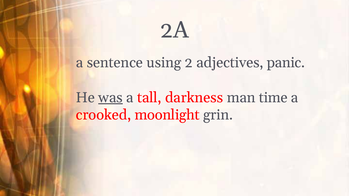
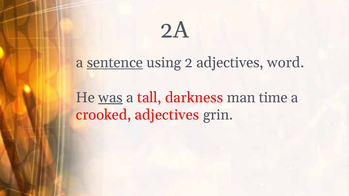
sentence underline: none -> present
panic: panic -> word
crooked moonlight: moonlight -> adjectives
